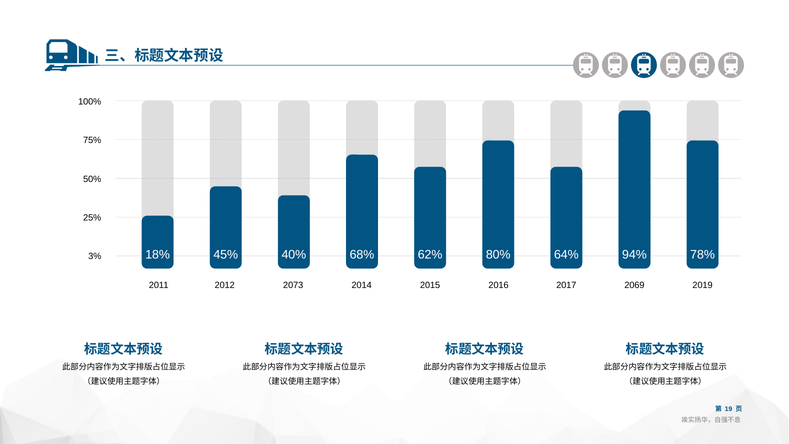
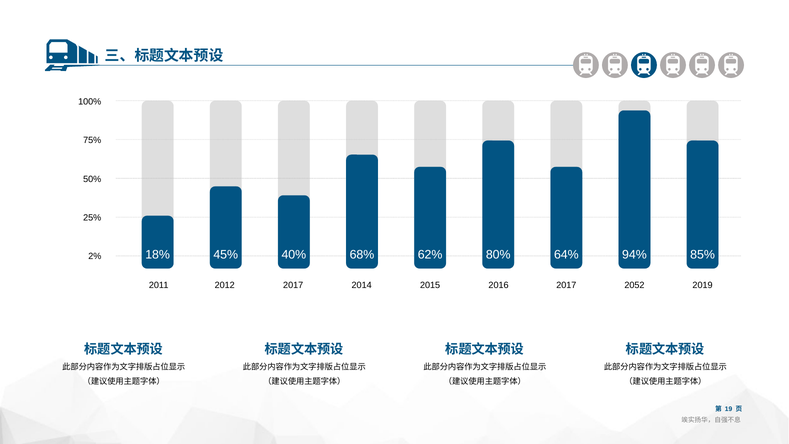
78%: 78% -> 85%
3%: 3% -> 2%
2073 at (293, 285): 2073 -> 2017
2069: 2069 -> 2052
